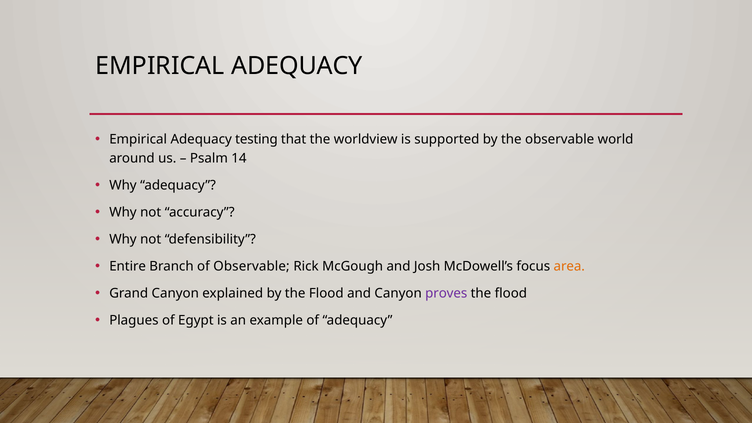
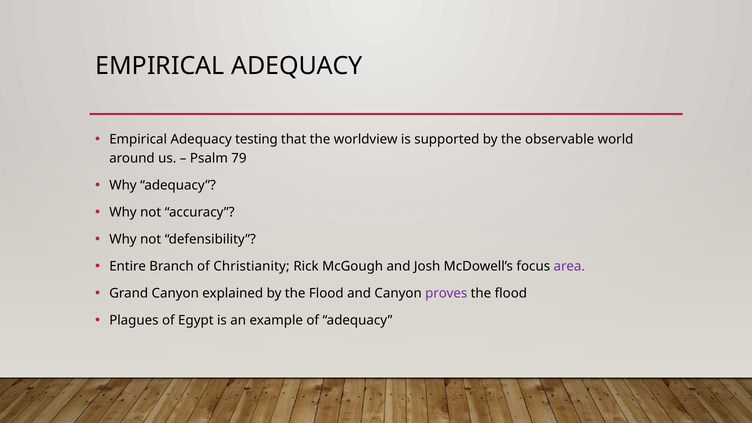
14: 14 -> 79
of Observable: Observable -> Christianity
area colour: orange -> purple
